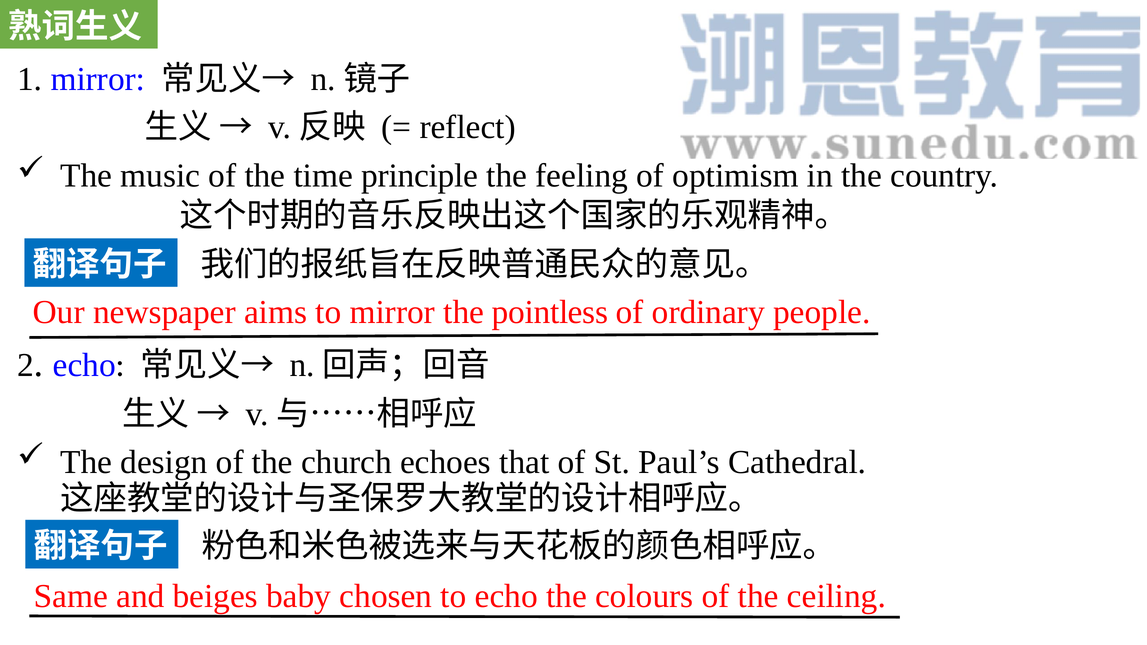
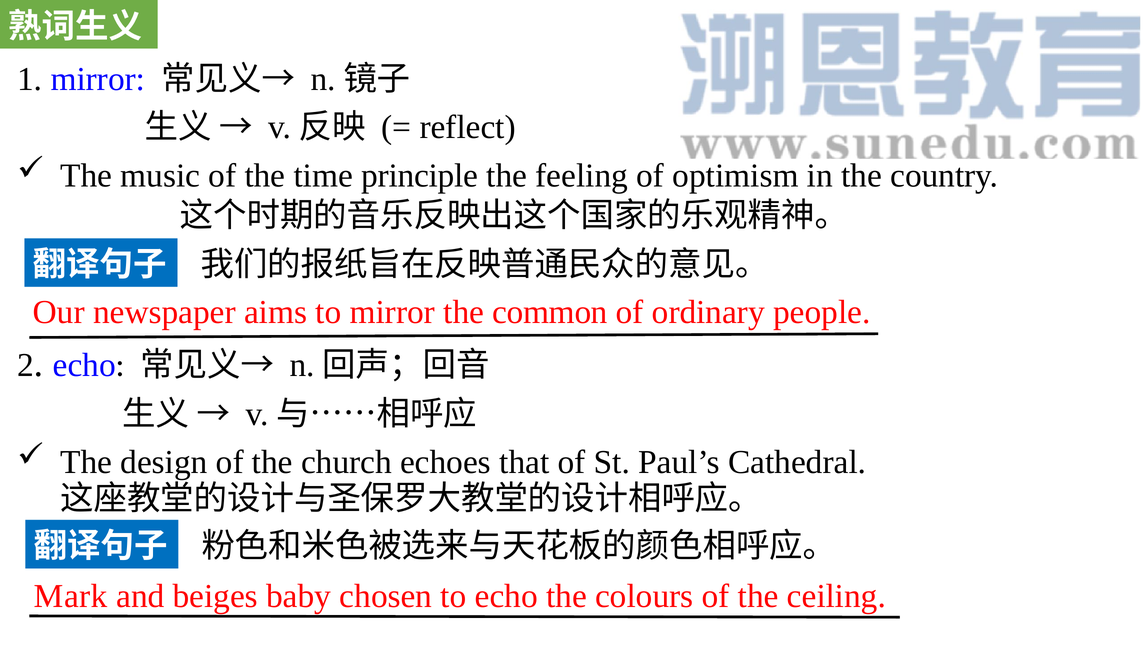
pointless: pointless -> common
Same: Same -> Mark
